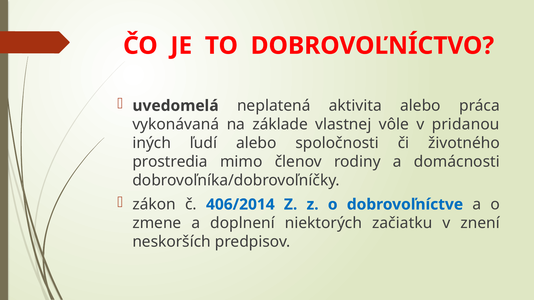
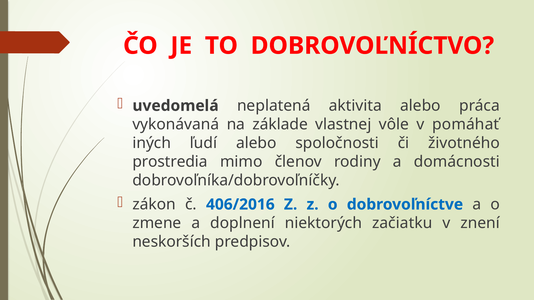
pridanou: pridanou -> pomáhať
406/2014: 406/2014 -> 406/2016
